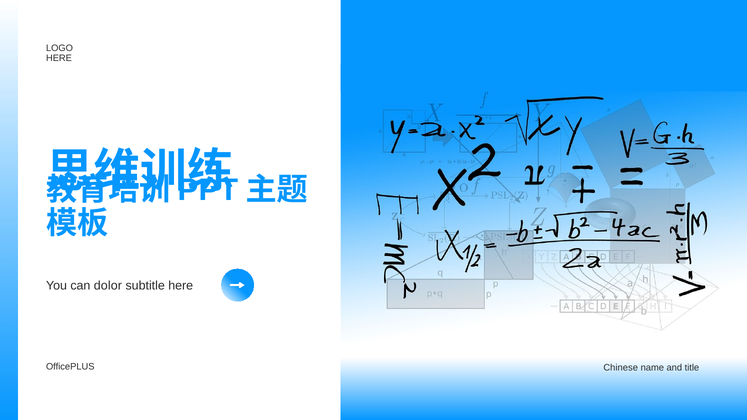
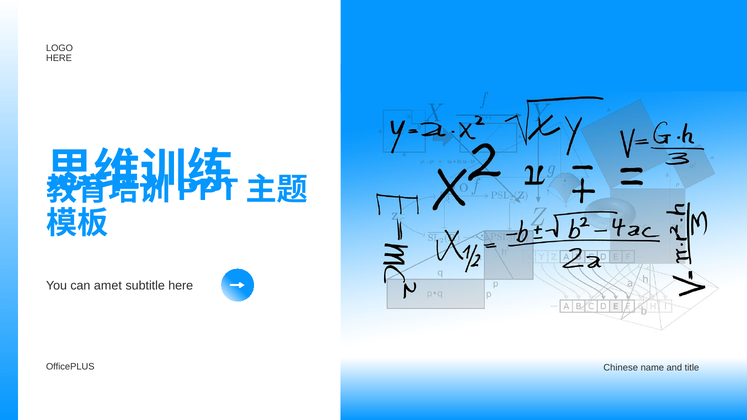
dolor: dolor -> amet
